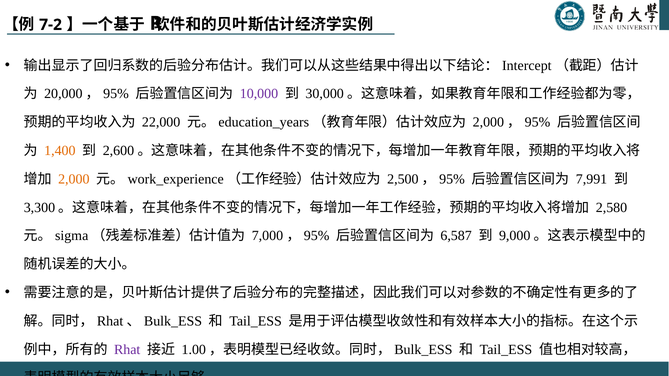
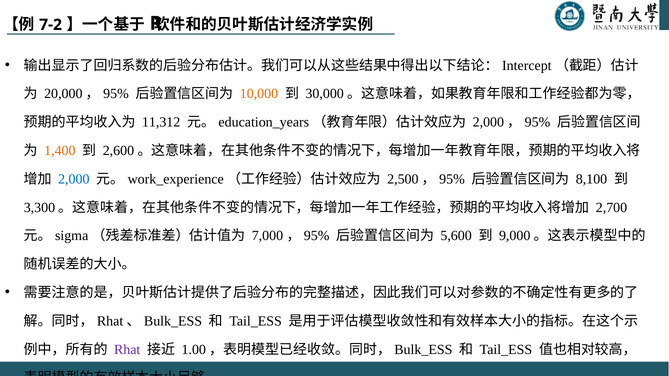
10,000 colour: purple -> orange
22,000: 22,000 -> 11,312
2,000 colour: orange -> blue
7,991: 7,991 -> 8,100
2,580: 2,580 -> 2,700
6,587: 6,587 -> 5,600
